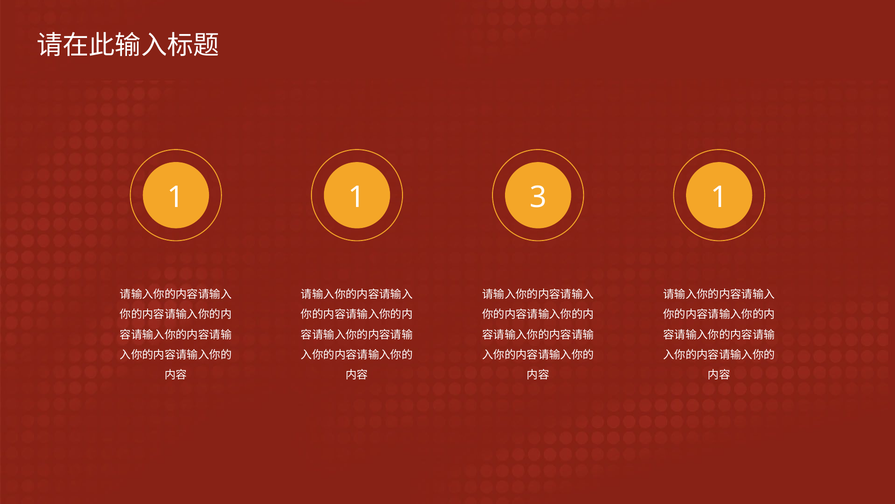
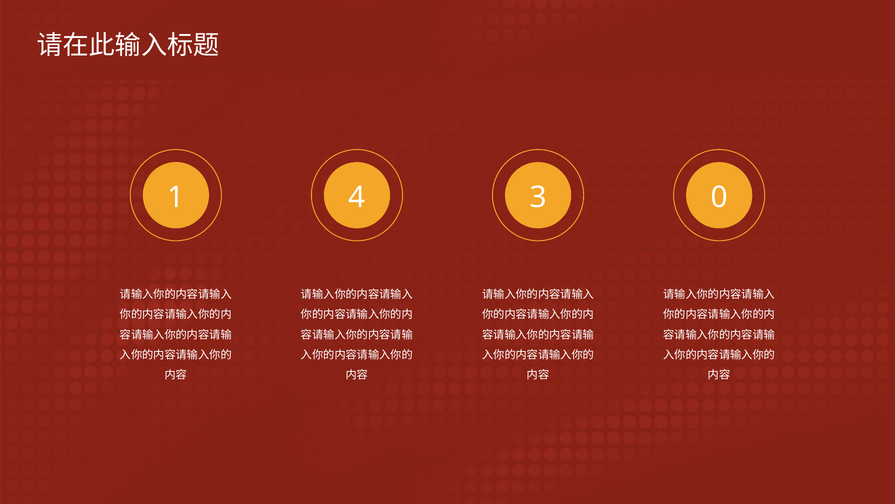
1 1: 1 -> 4
3 1: 1 -> 0
